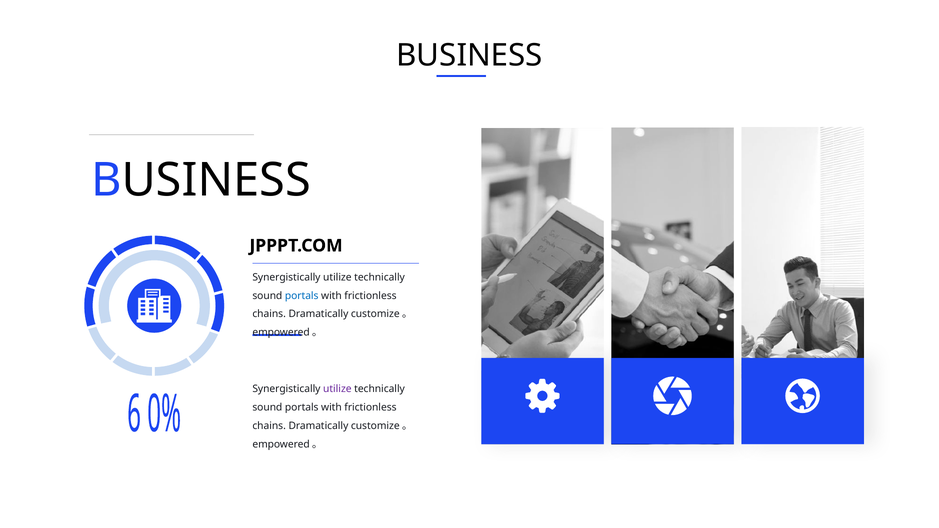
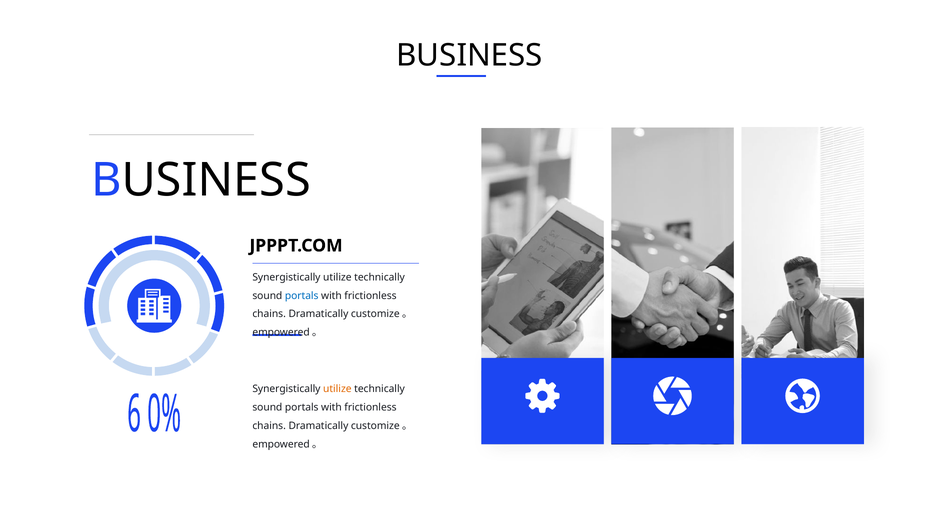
utilize at (337, 389) colour: purple -> orange
